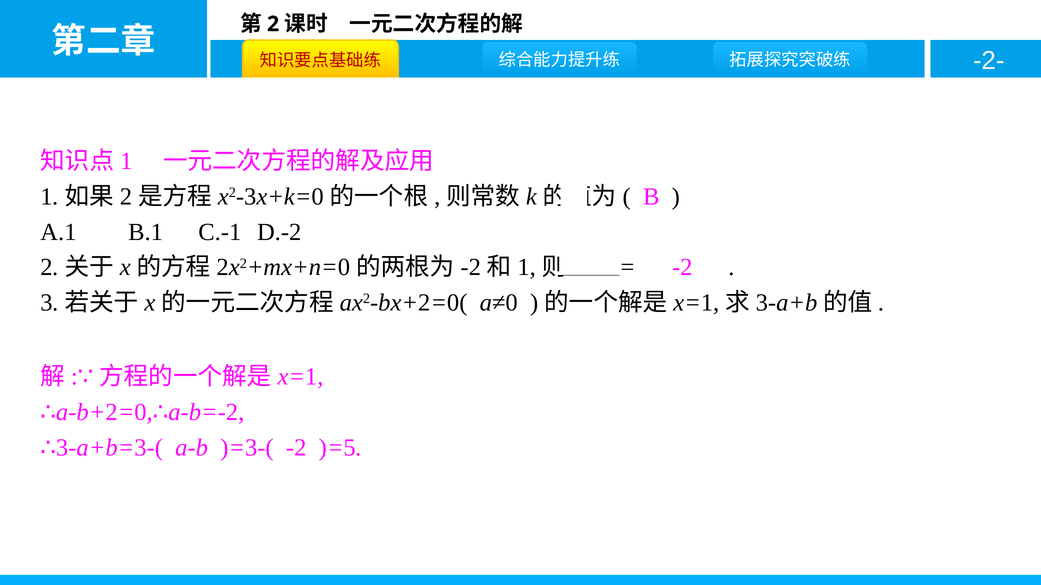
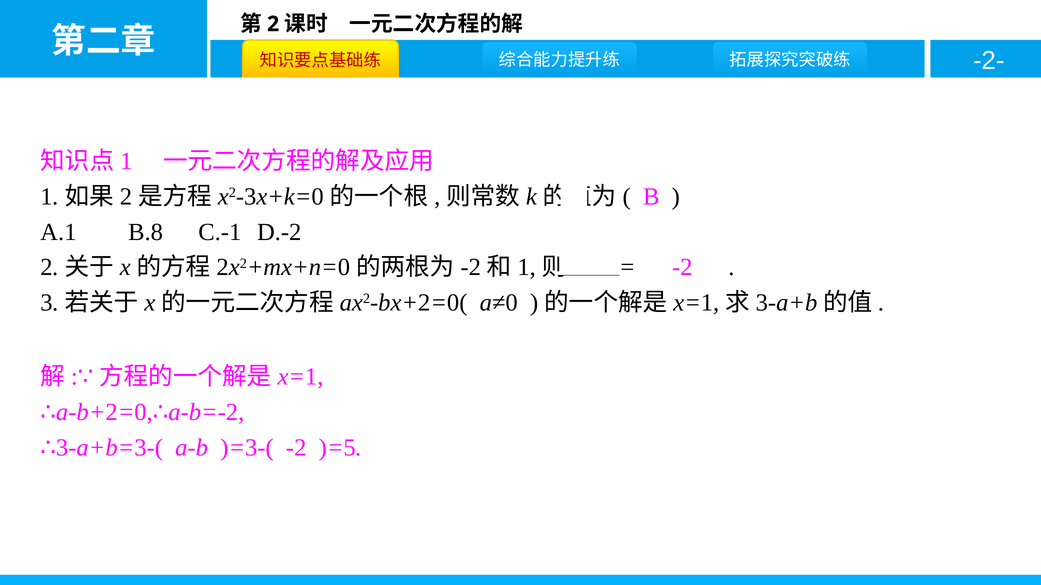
B.1: B.1 -> B.8
